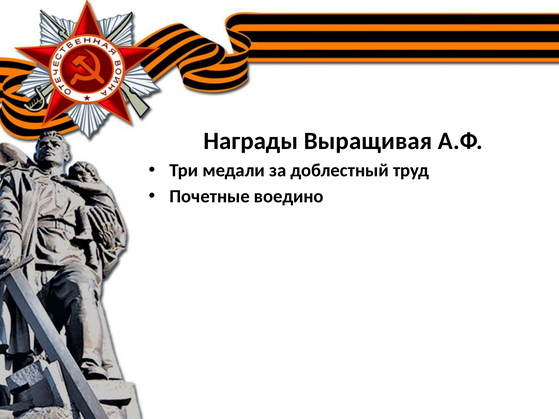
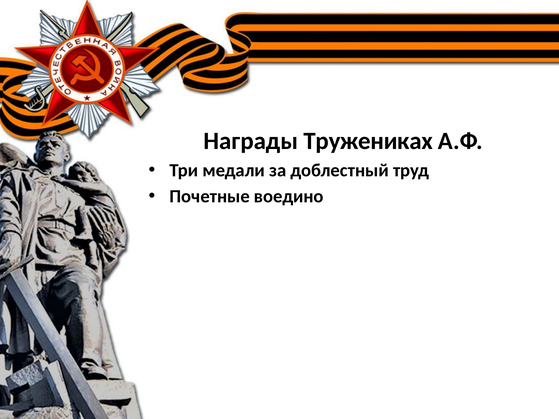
Выращивая: Выращивая -> Тружениках
